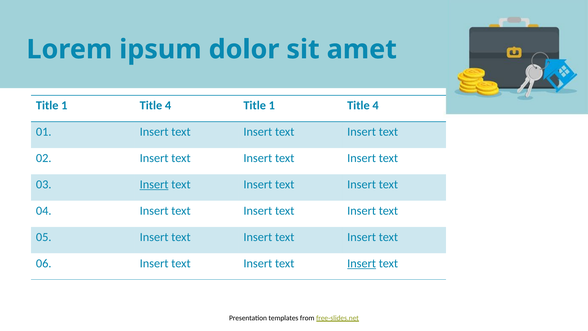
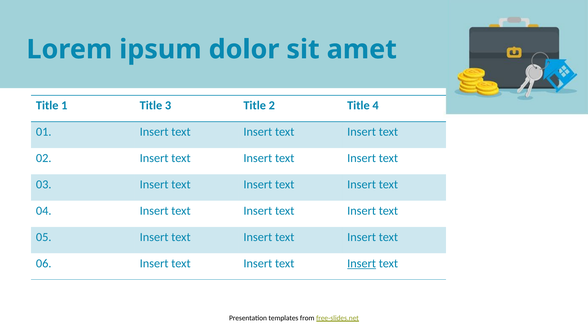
4 at (168, 105): 4 -> 3
1 at (272, 105): 1 -> 2
Insert at (154, 184) underline: present -> none
